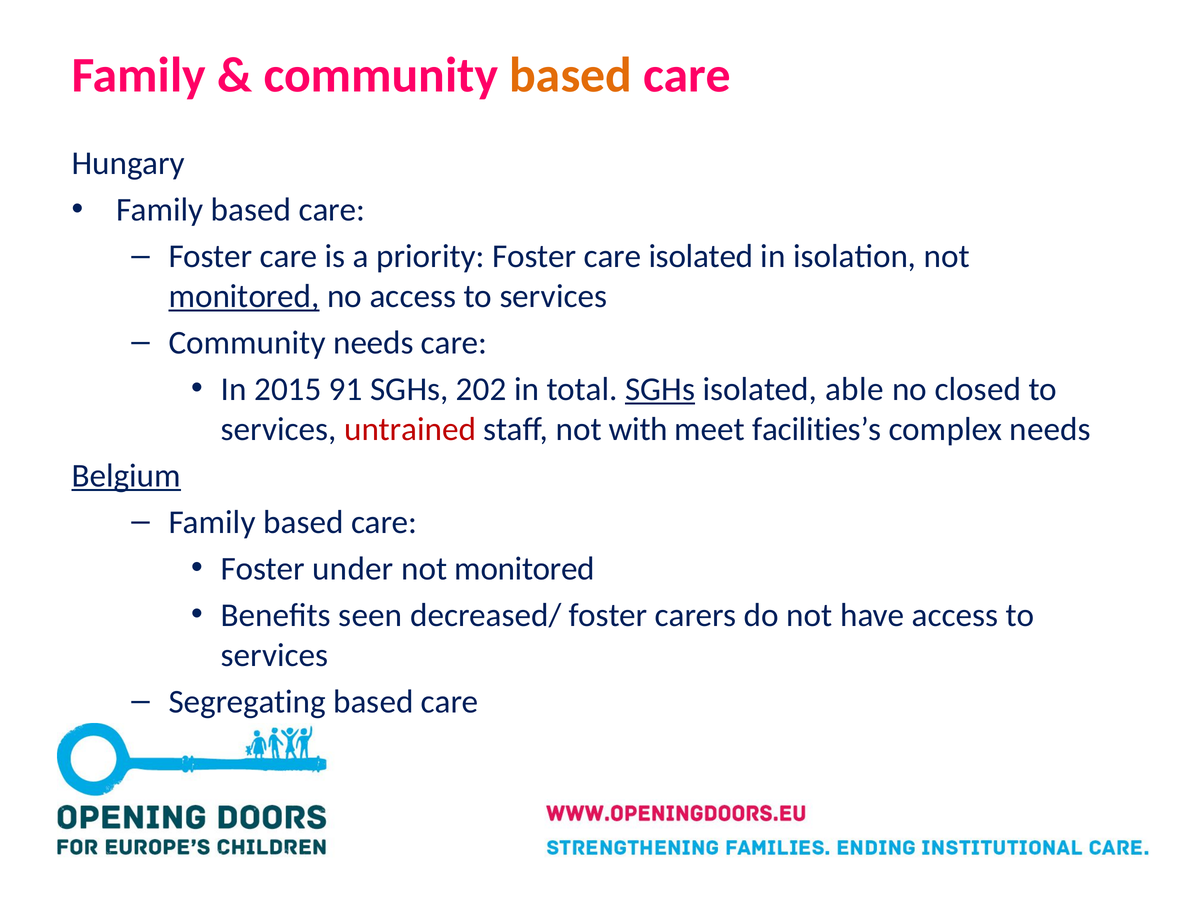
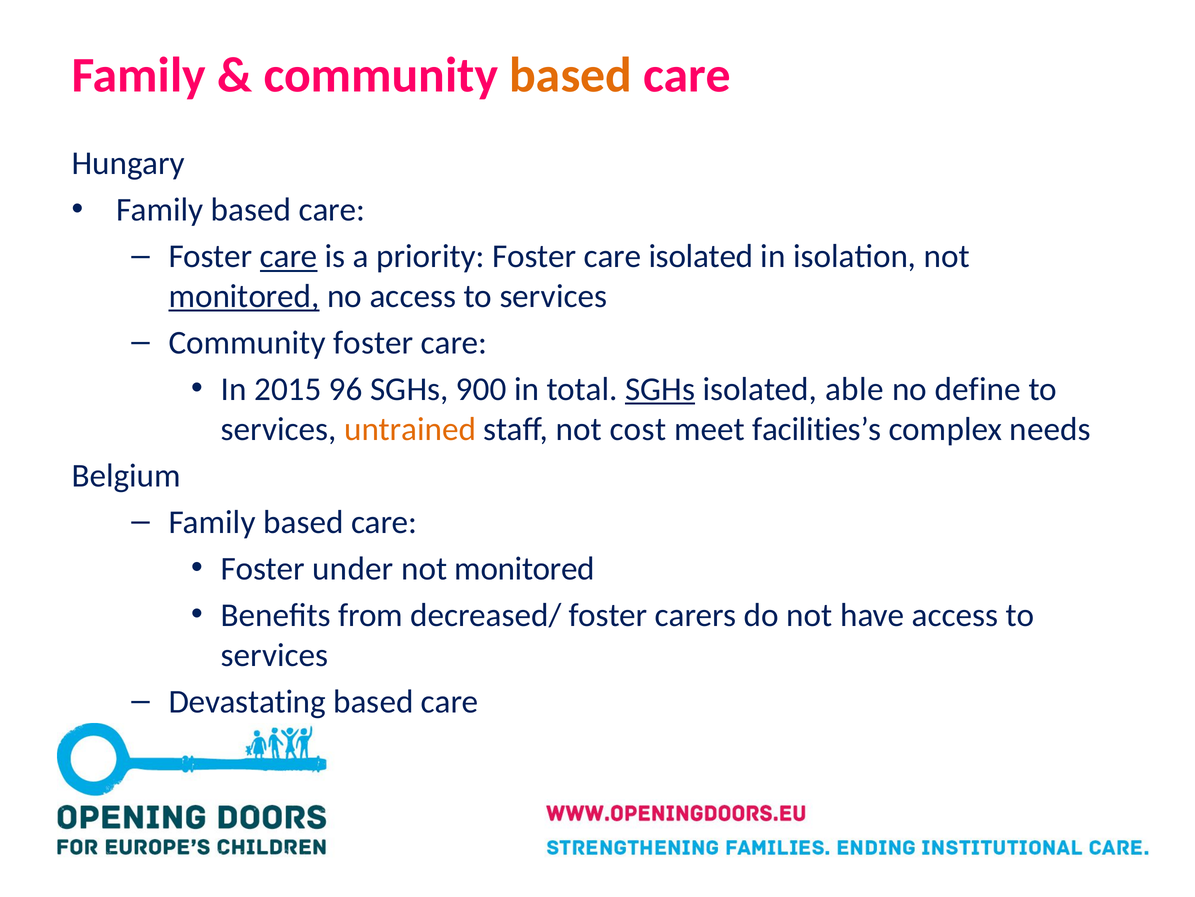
care at (289, 256) underline: none -> present
Community needs: needs -> foster
91: 91 -> 96
202: 202 -> 900
closed: closed -> define
untrained colour: red -> orange
with: with -> cost
Belgium underline: present -> none
seen: seen -> from
Segregating: Segregating -> Devastating
